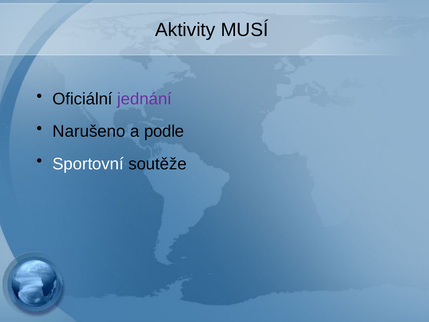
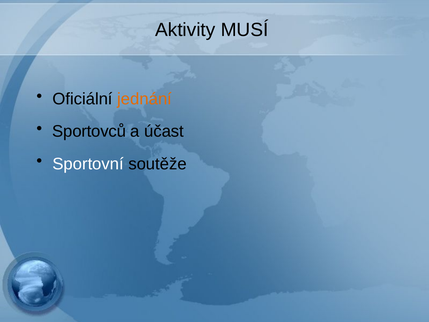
jednání colour: purple -> orange
Narušeno: Narušeno -> Sportovců
podle: podle -> účast
